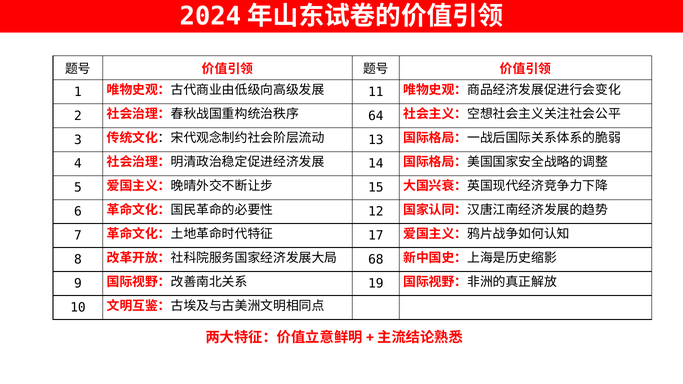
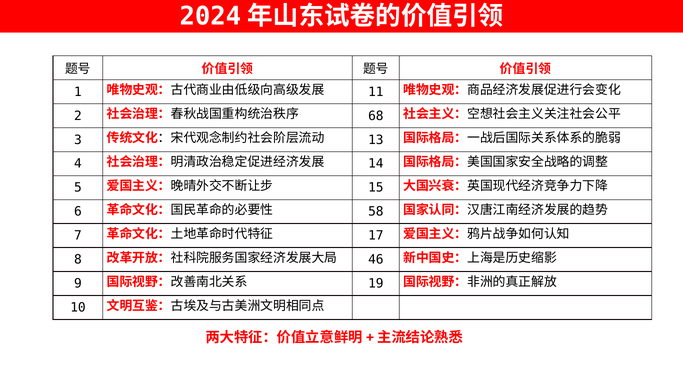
64: 64 -> 68
12: 12 -> 58
68: 68 -> 46
